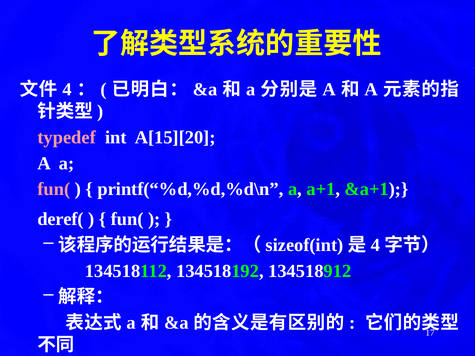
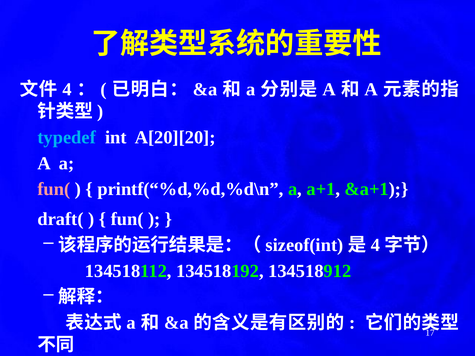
typedef colour: pink -> light blue
A[15][20: A[15][20 -> A[20][20
deref(: deref( -> draft(
